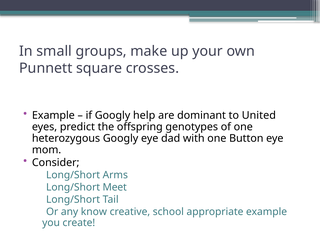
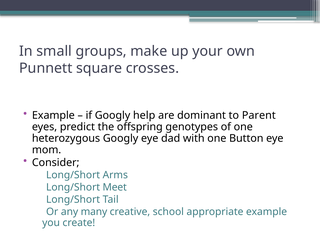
United: United -> Parent
know: know -> many
